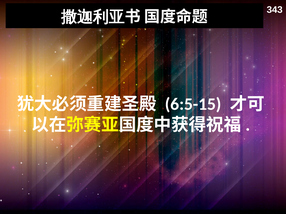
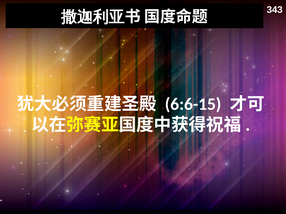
6:5-15: 6:5-15 -> 6:6-15
